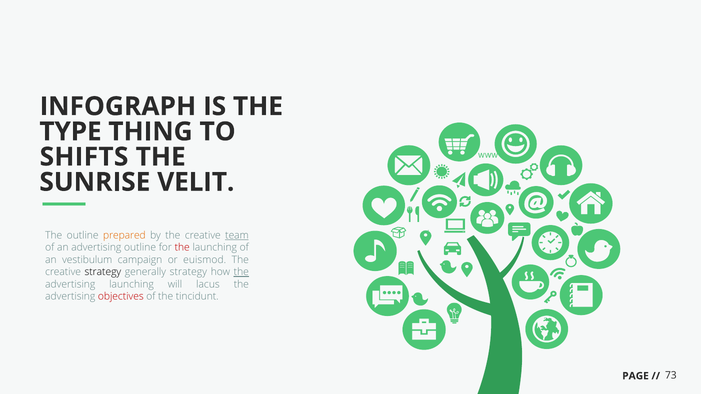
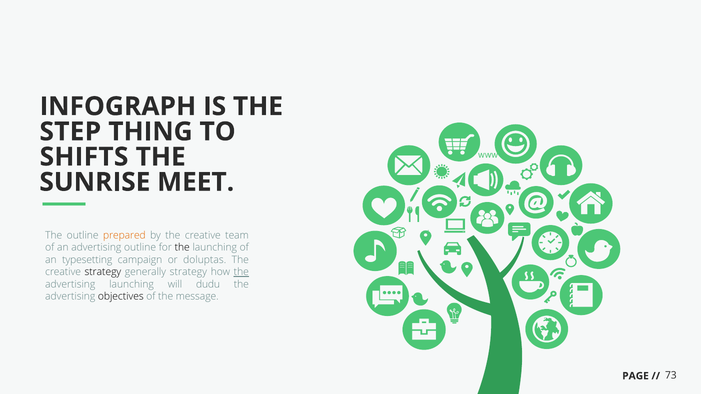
TYPE: TYPE -> STEP
VELIT: VELIT -> MEET
team underline: present -> none
the at (182, 248) colour: red -> black
vestibulum: vestibulum -> typesetting
euismod: euismod -> doluptas
lacus: lacus -> dudu
objectives colour: red -> black
tincidunt: tincidunt -> message
